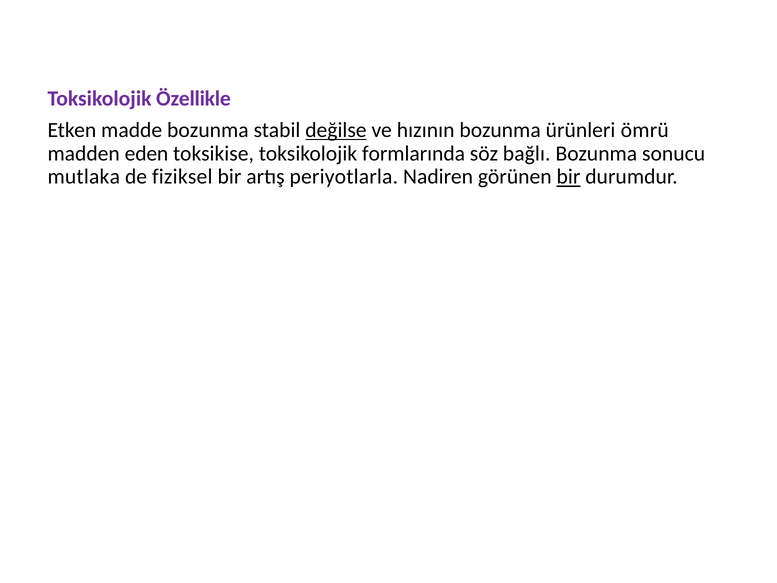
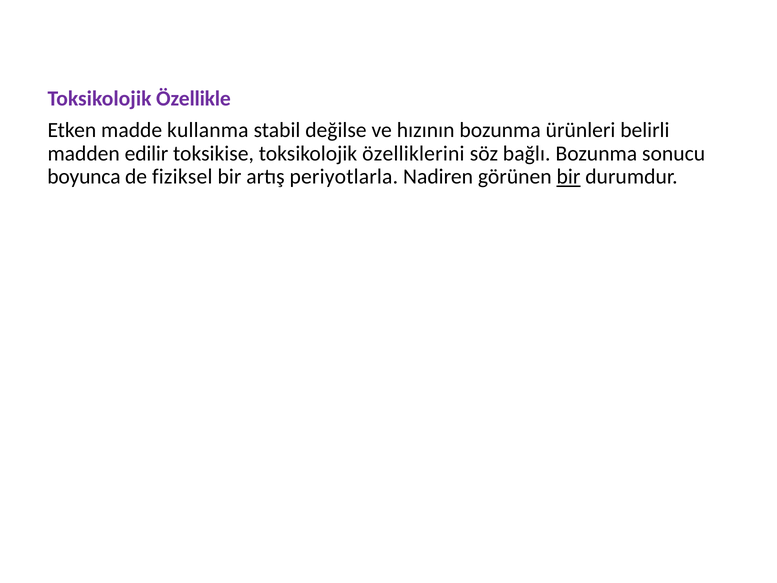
madde bozunma: bozunma -> kullanma
değilse underline: present -> none
ömrü: ömrü -> belirli
eden: eden -> edilir
formlarında: formlarında -> özelliklerini
mutlaka: mutlaka -> boyunca
